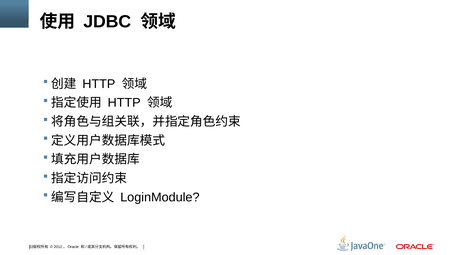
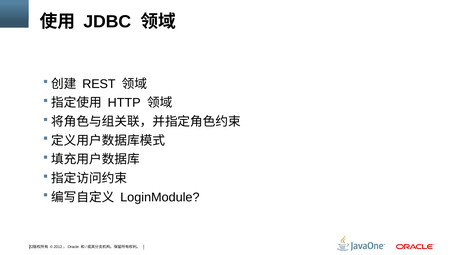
HTTP at (99, 84): HTTP -> REST
